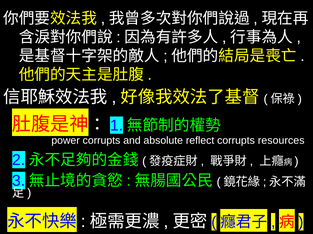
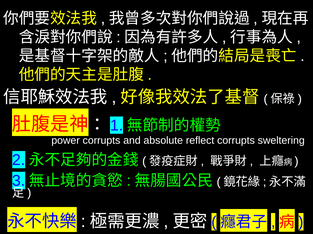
resources: resources -> sweltering
